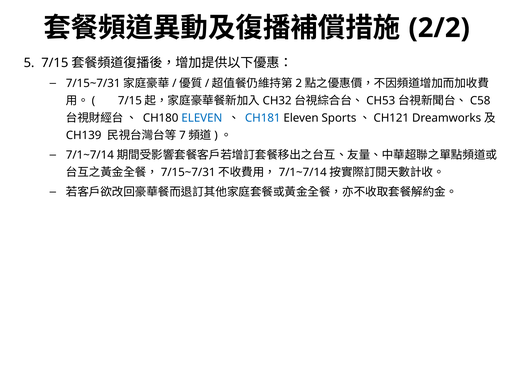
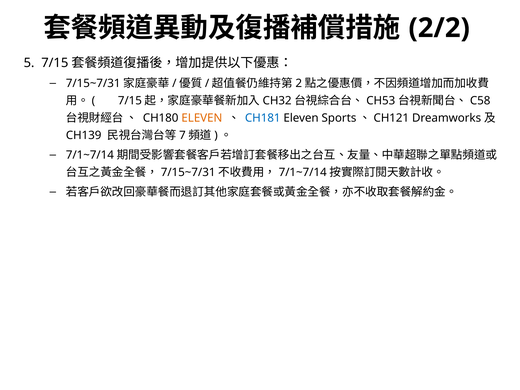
ELEVEN at (202, 118) colour: blue -> orange
